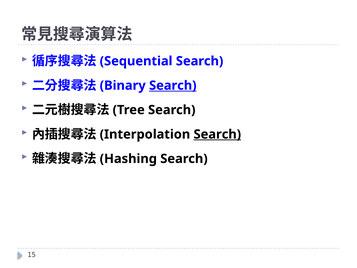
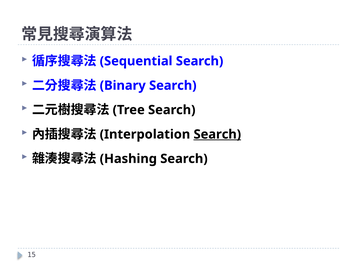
Search at (173, 85) underline: present -> none
